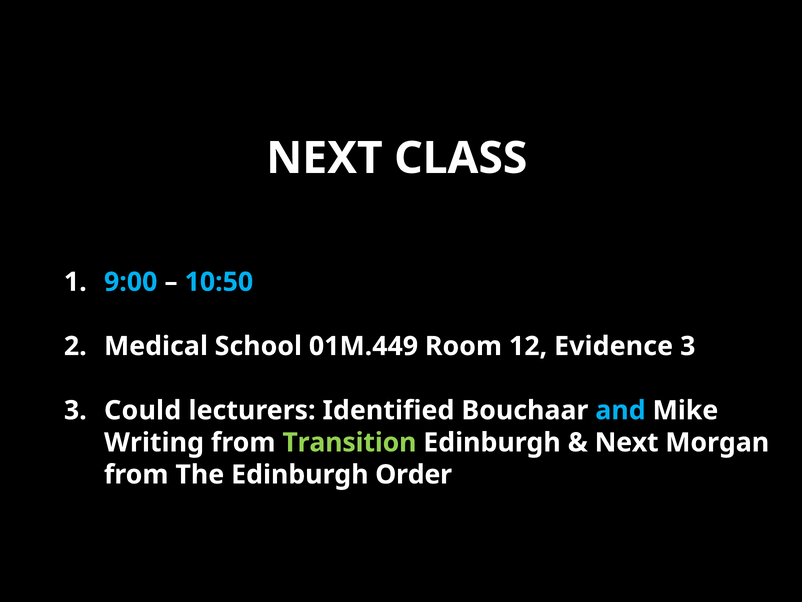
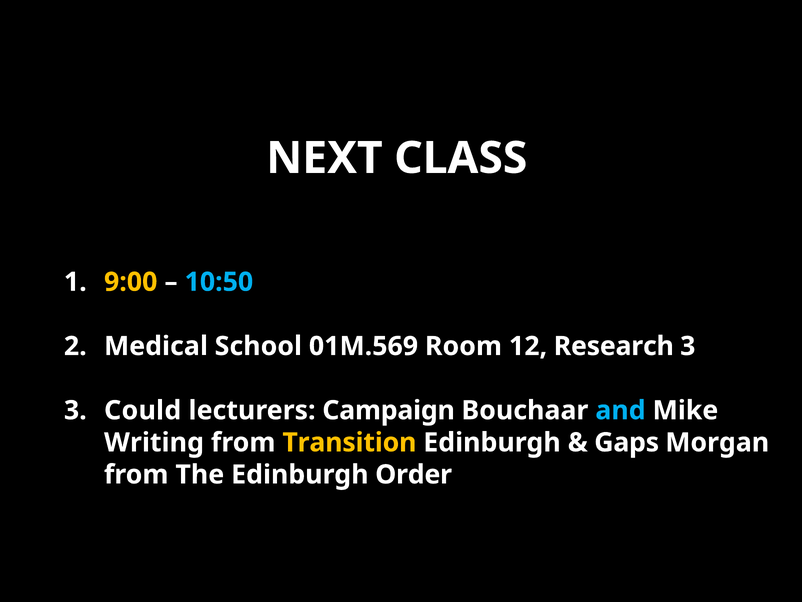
9:00 colour: light blue -> yellow
01M.449: 01M.449 -> 01M.569
Evidence: Evidence -> Research
Identified: Identified -> Campaign
Transition colour: light green -> yellow
Next at (627, 442): Next -> Gaps
